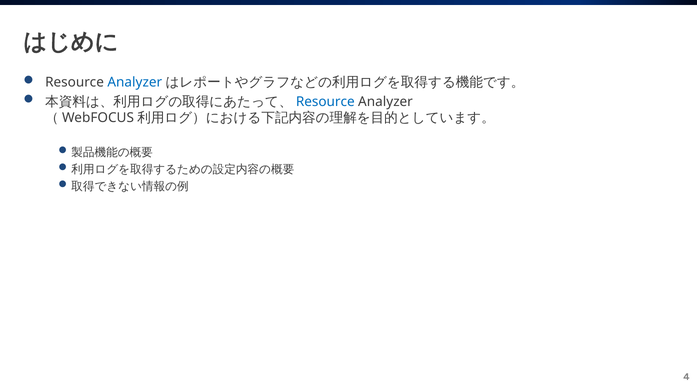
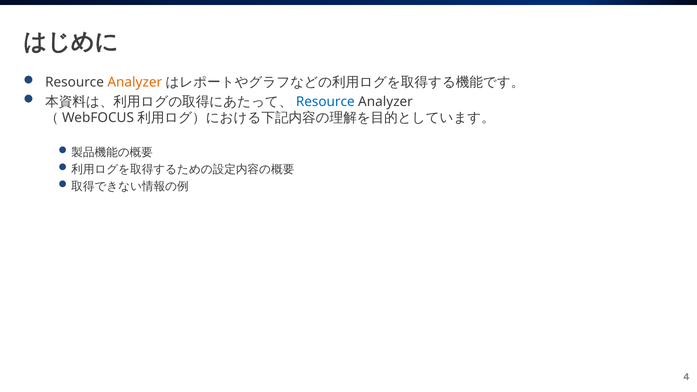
Analyzer at (135, 82) colour: blue -> orange
